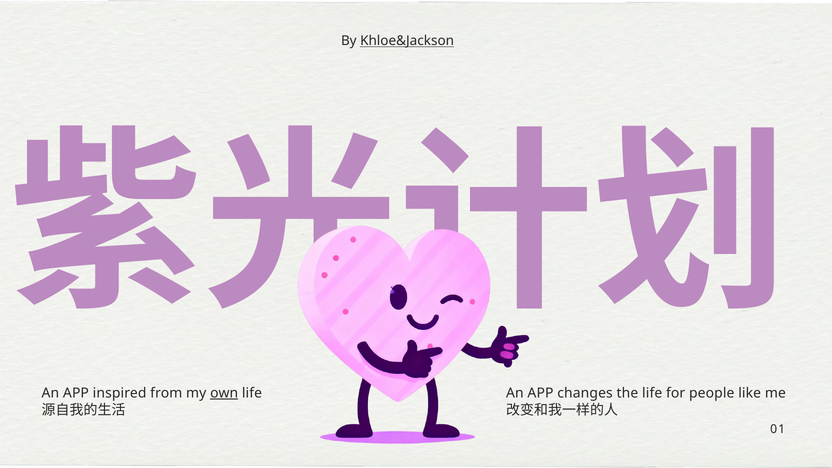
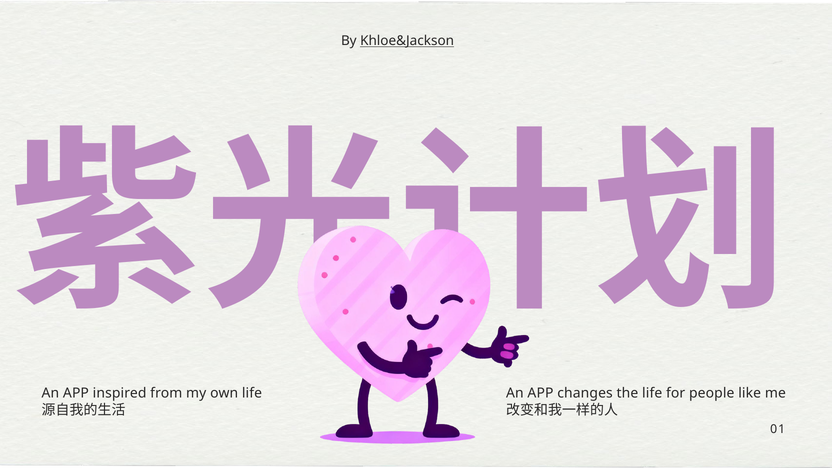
own underline: present -> none
